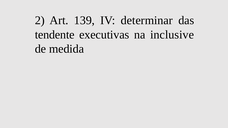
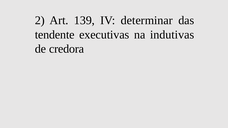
inclusive: inclusive -> indutivas
medida: medida -> credora
